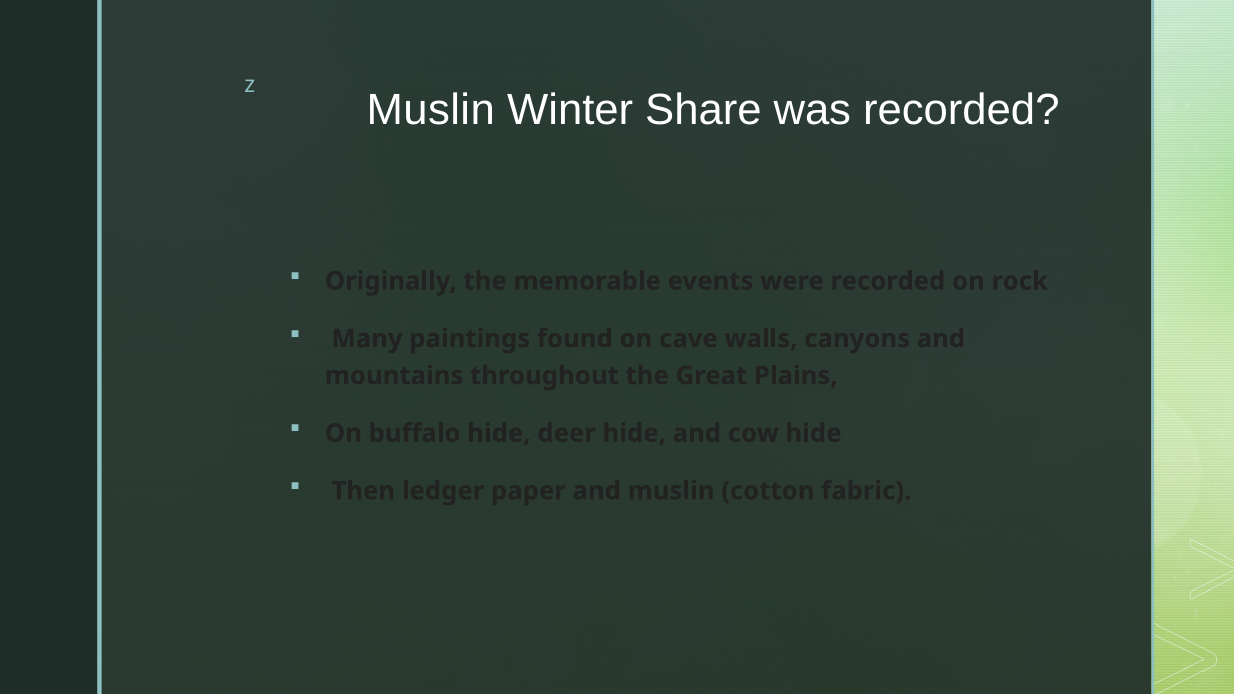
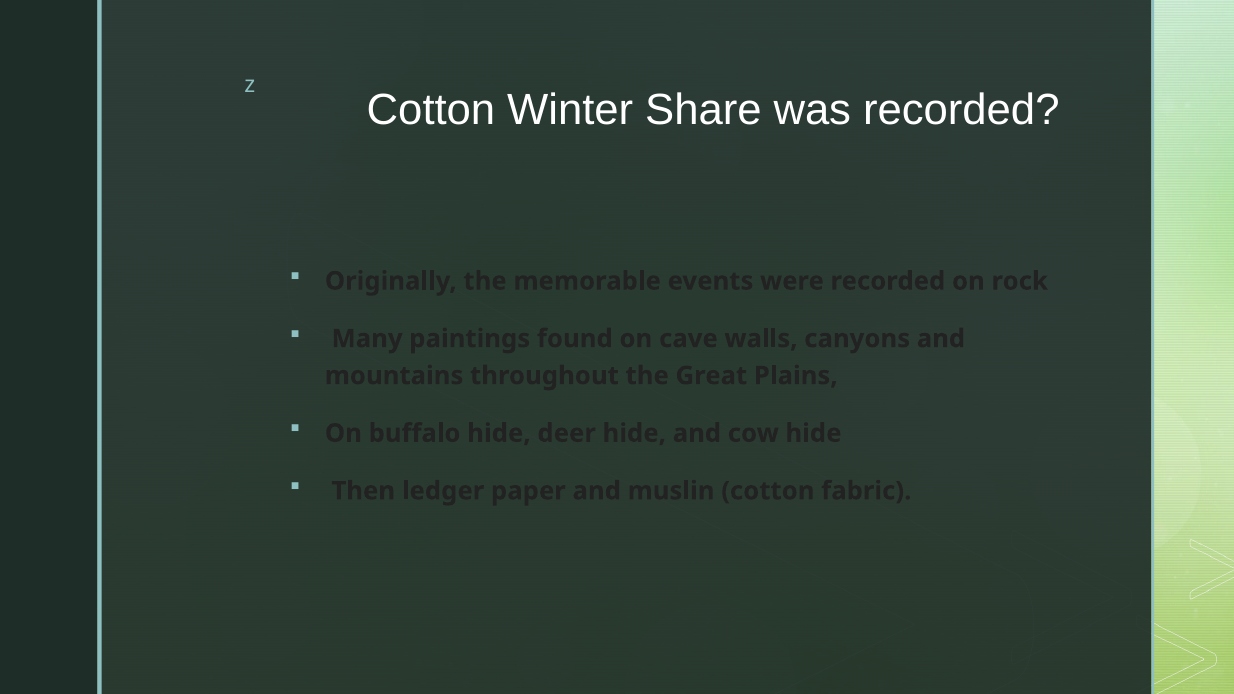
Muslin at (431, 110): Muslin -> Cotton
